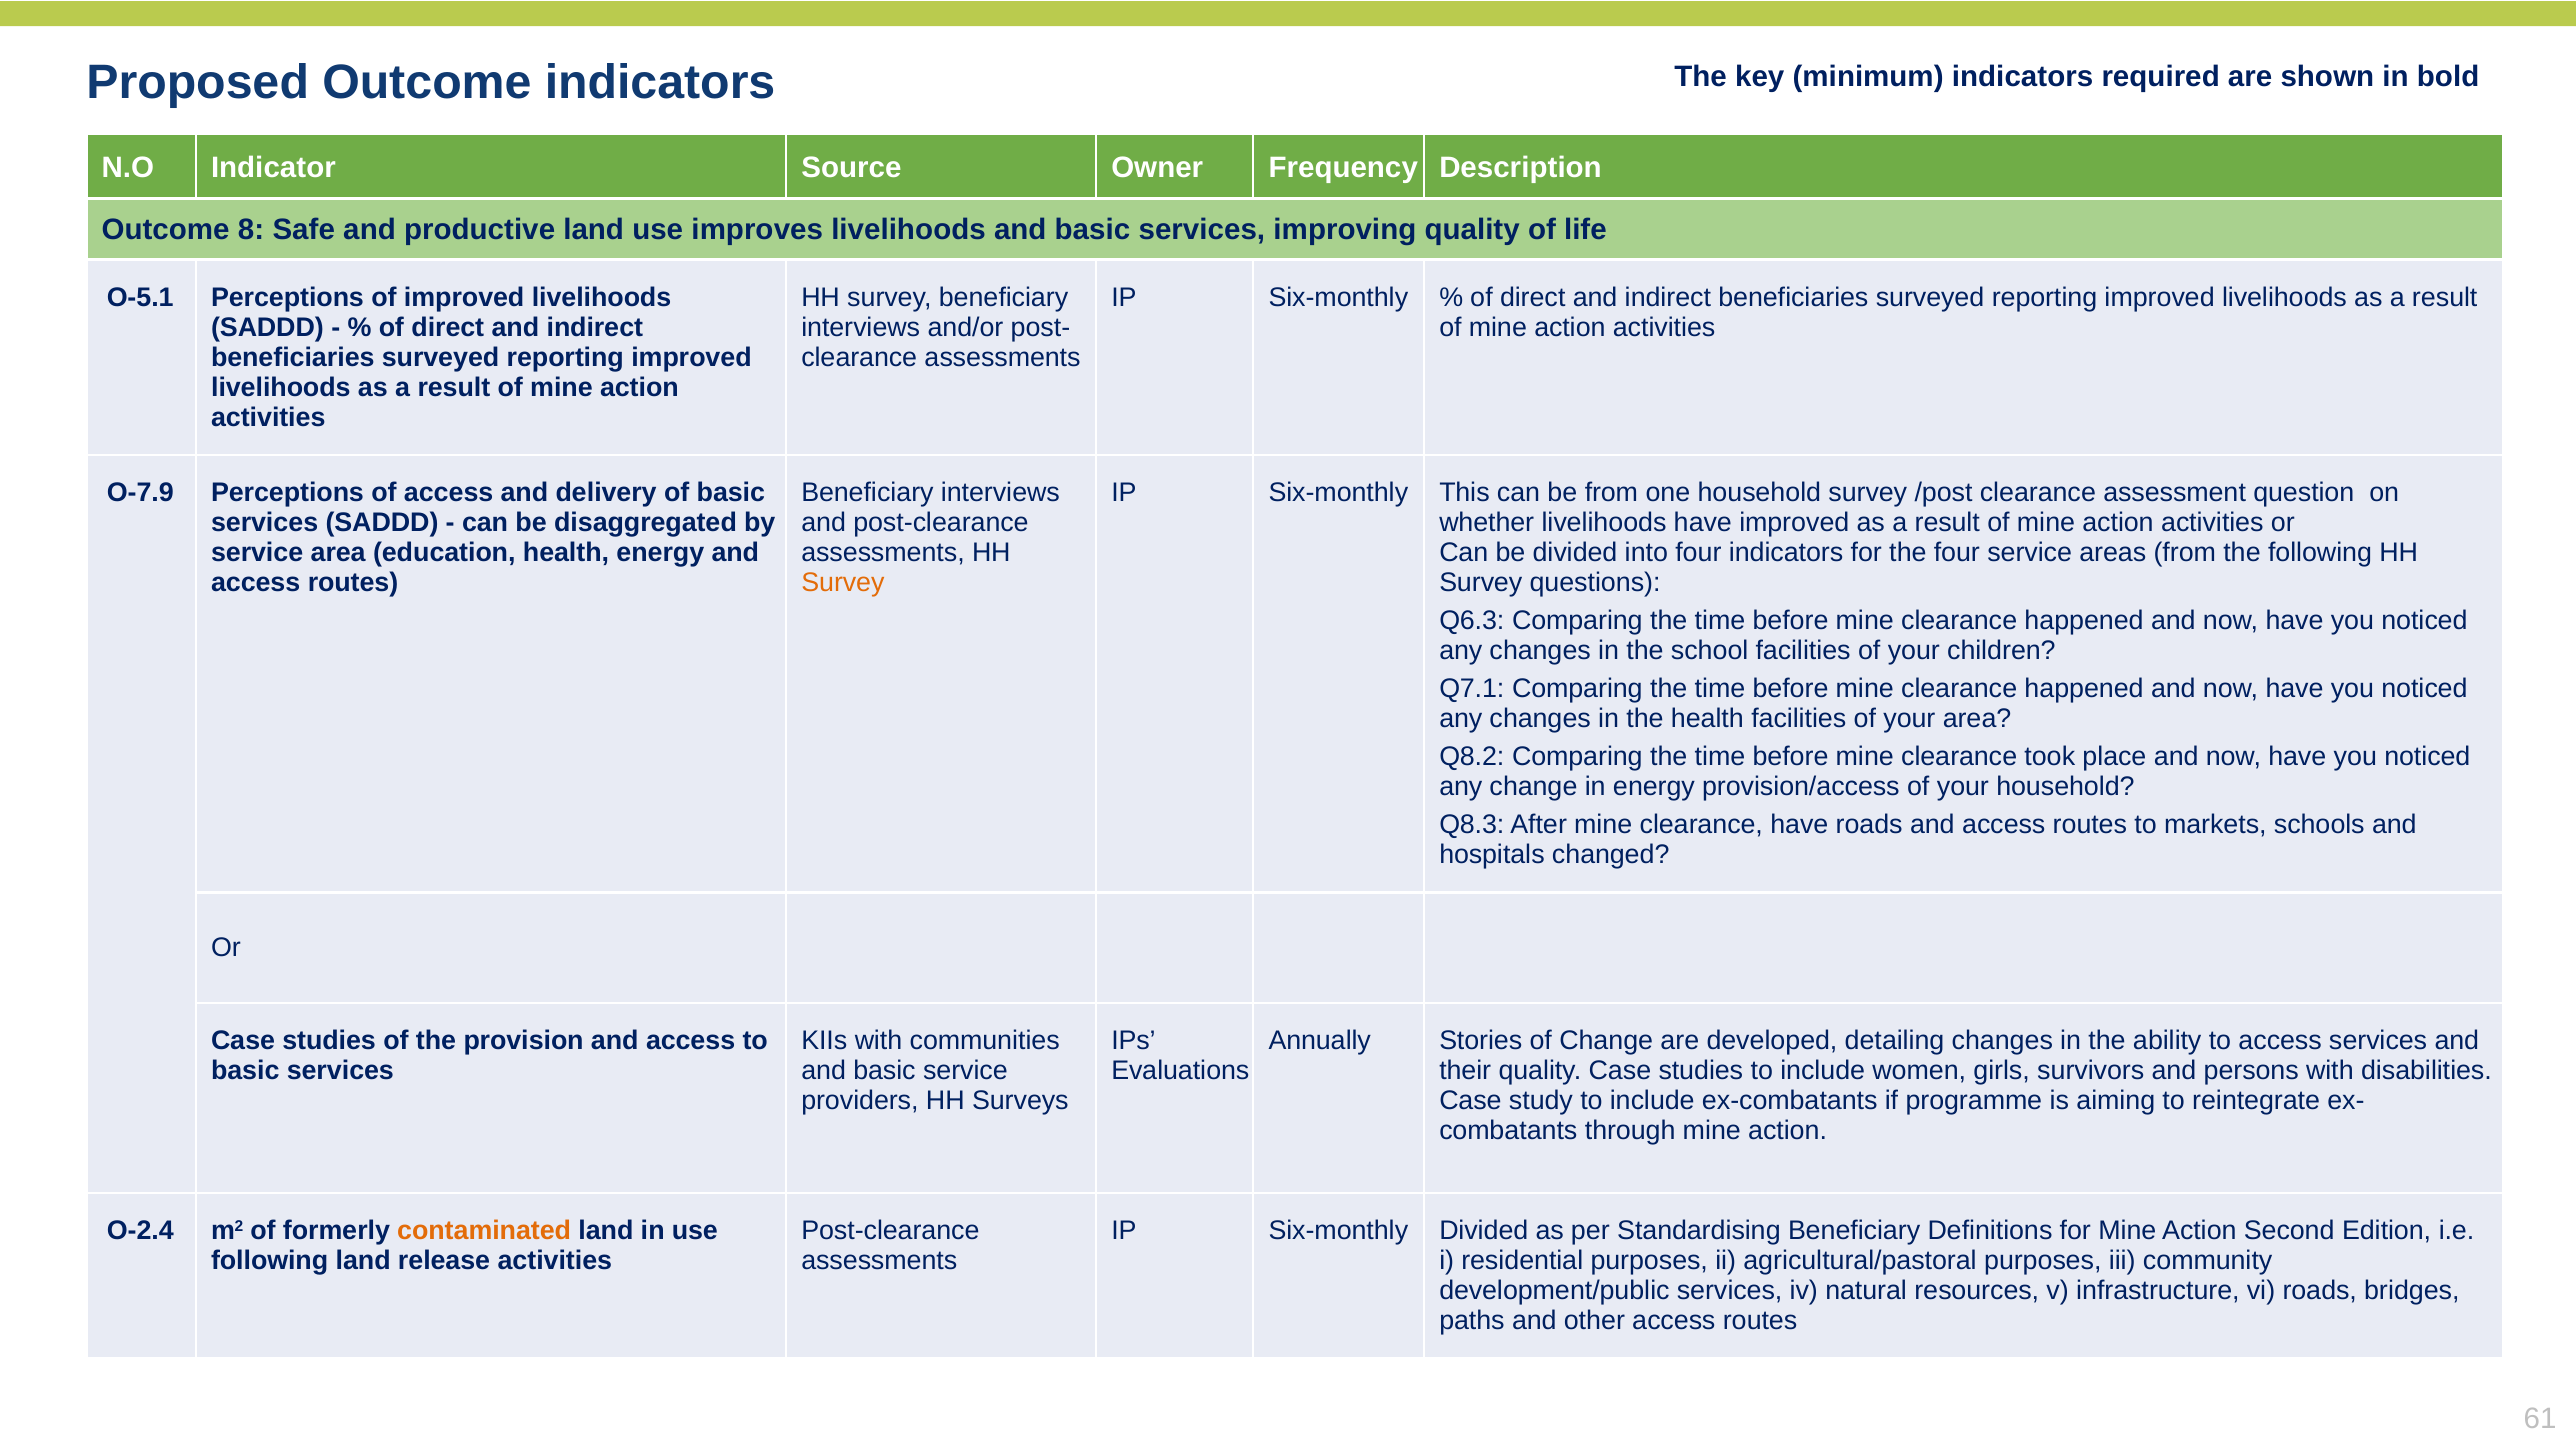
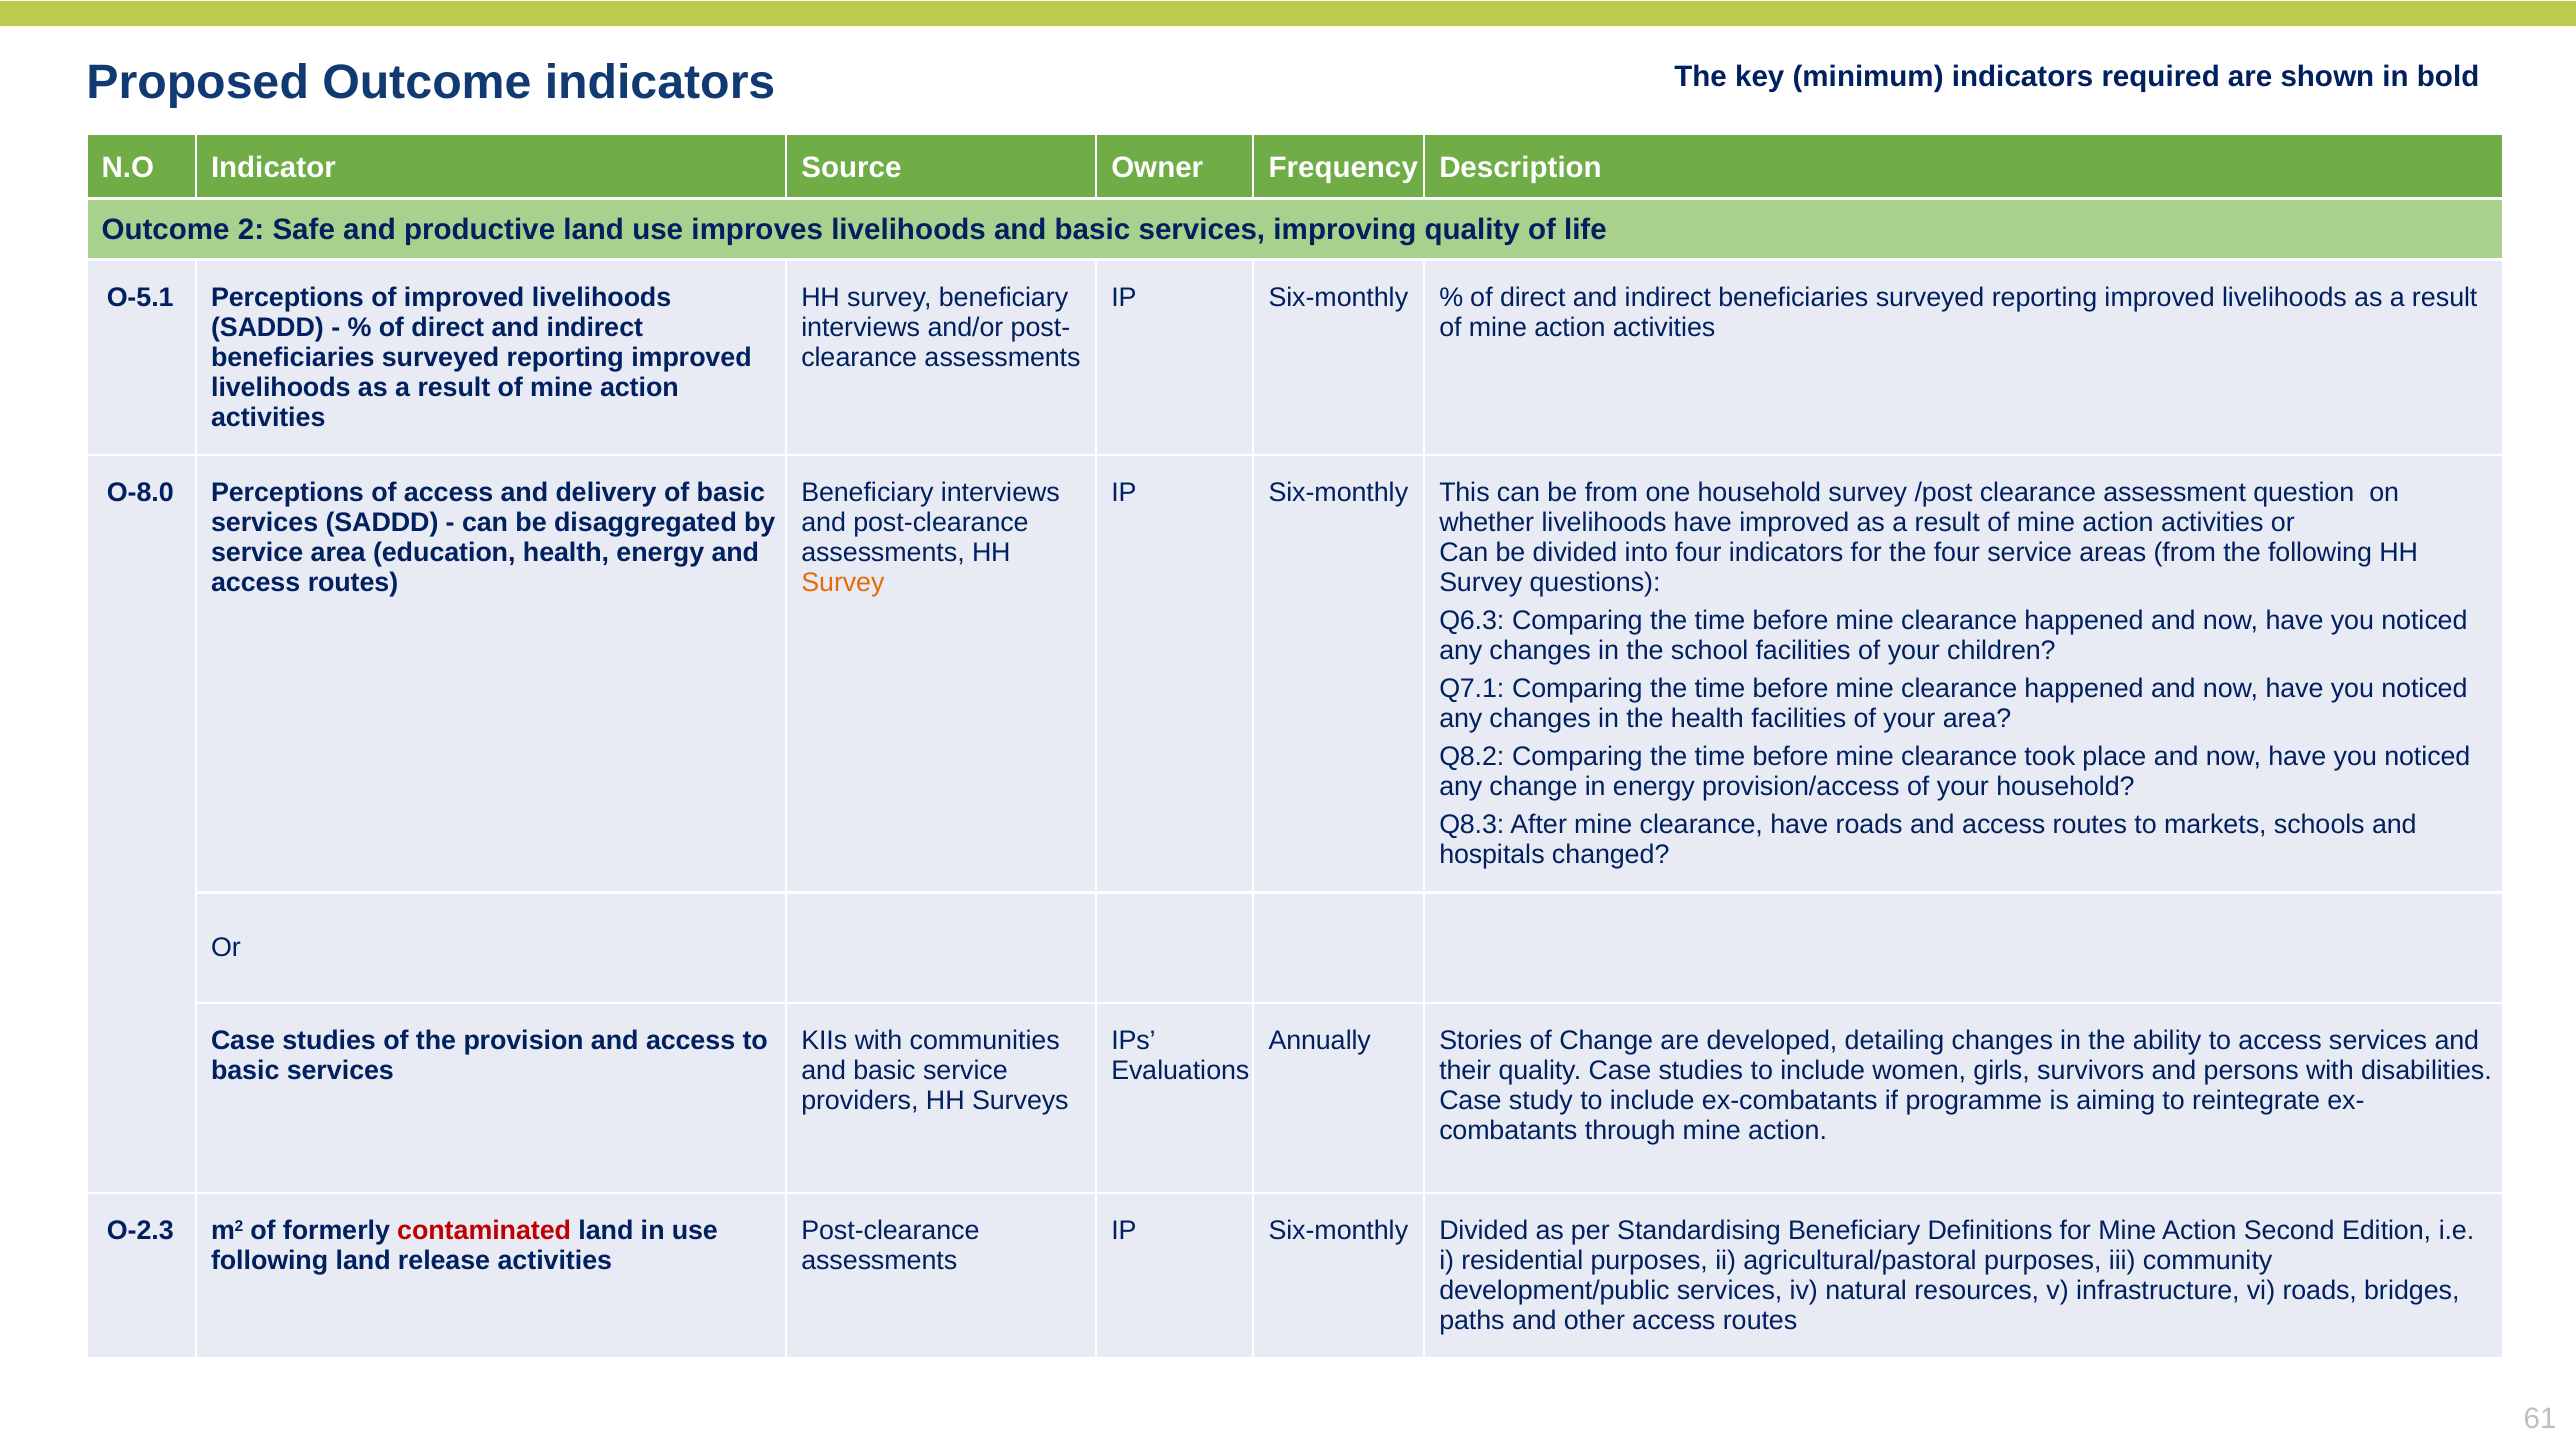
8: 8 -> 2
O-7.9: O-7.9 -> O-8.0
O-2.4: O-2.4 -> O-2.3
contaminated colour: orange -> red
